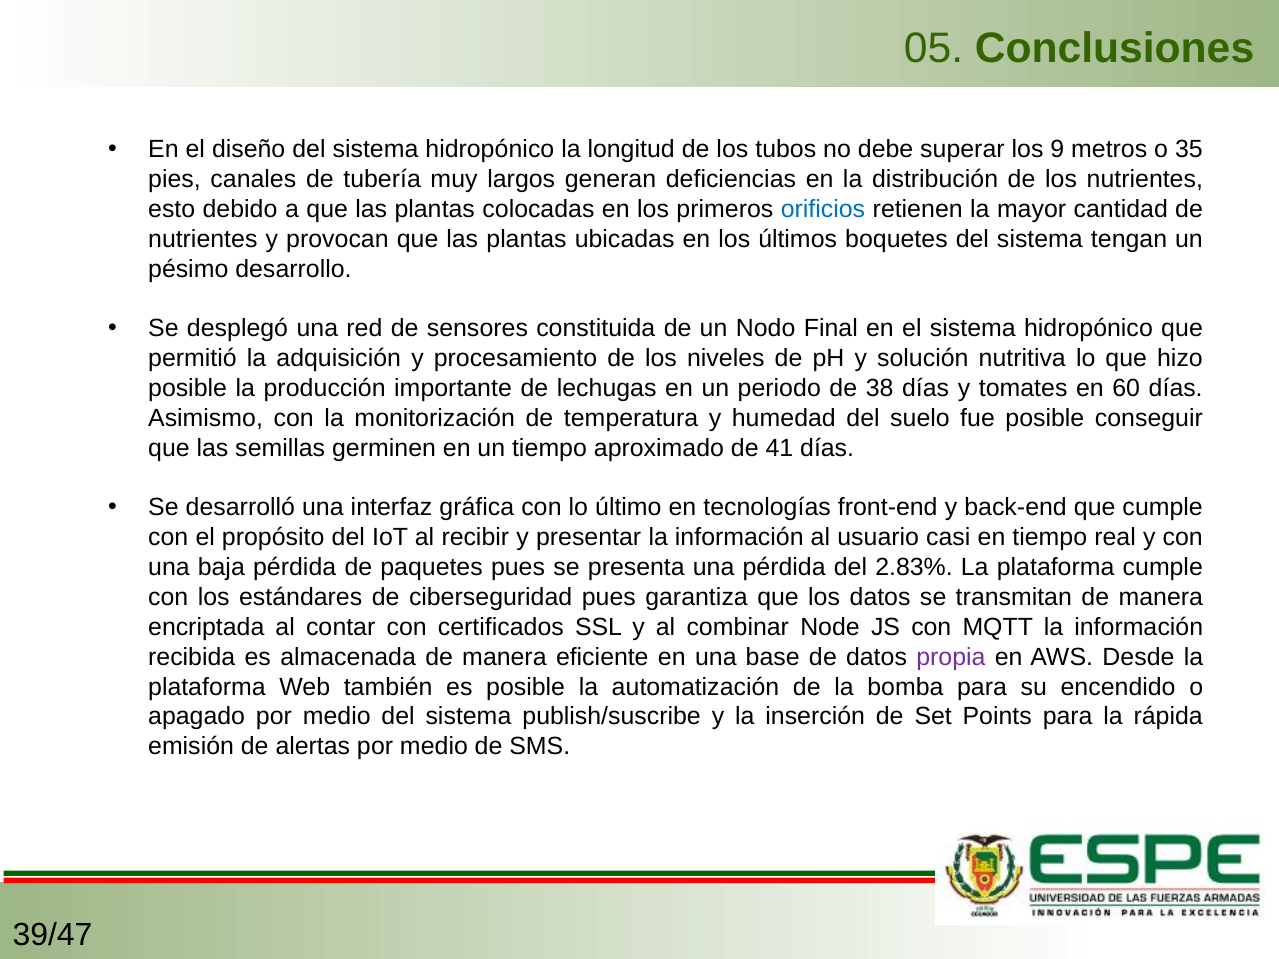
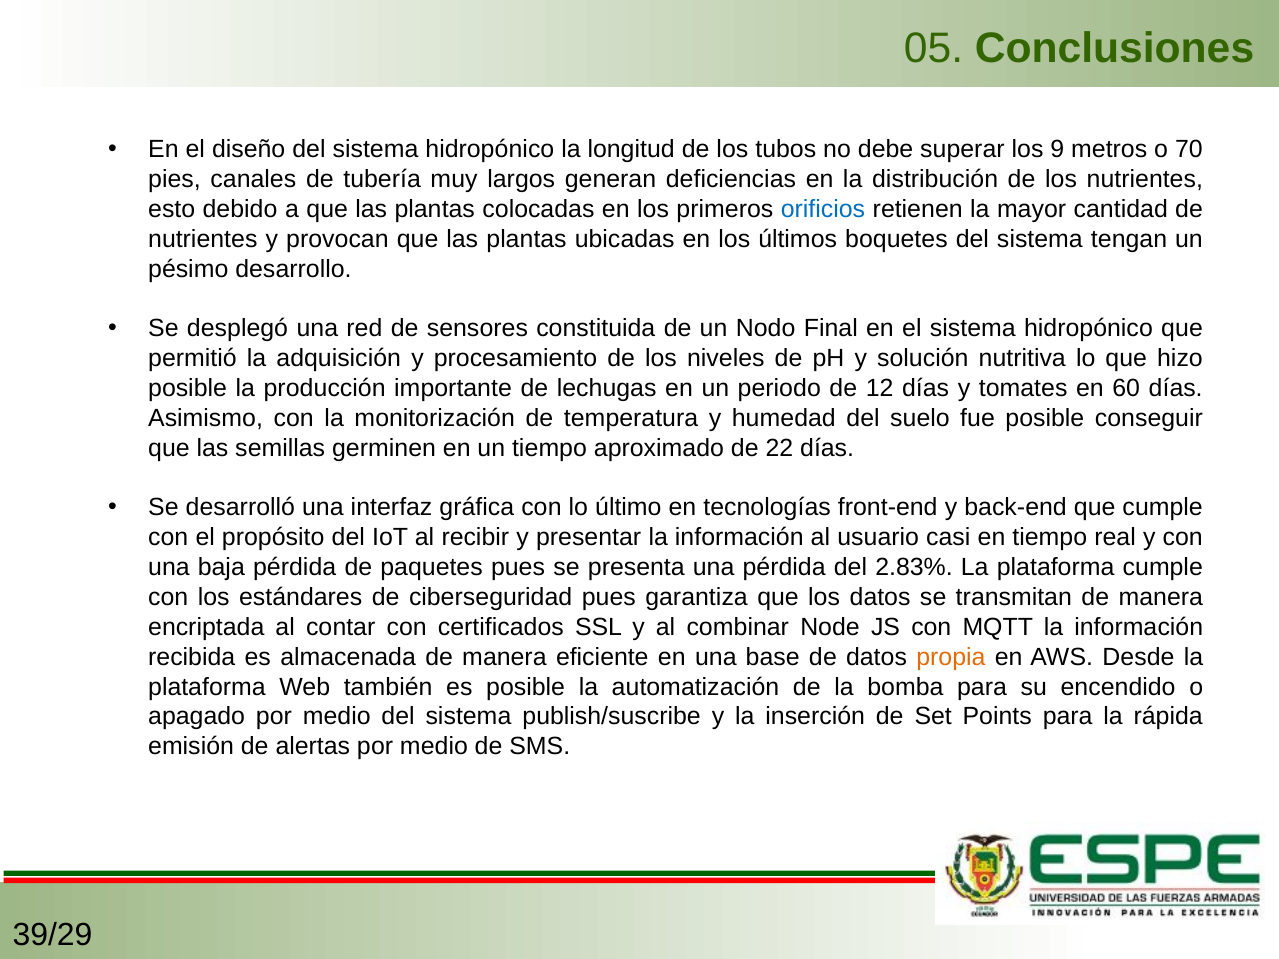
35: 35 -> 70
38: 38 -> 12
41: 41 -> 22
propia colour: purple -> orange
39/47: 39/47 -> 39/29
